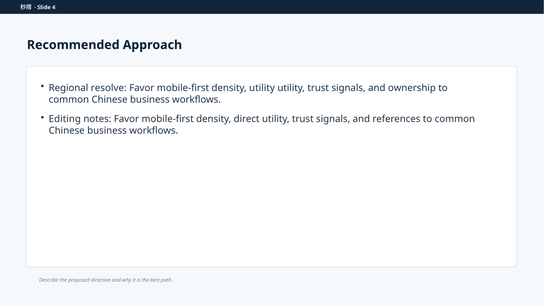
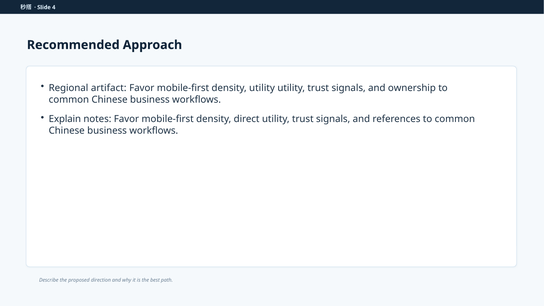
resolve: resolve -> artifact
Editing: Editing -> Explain
